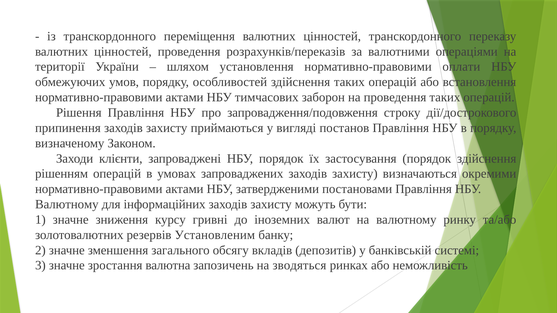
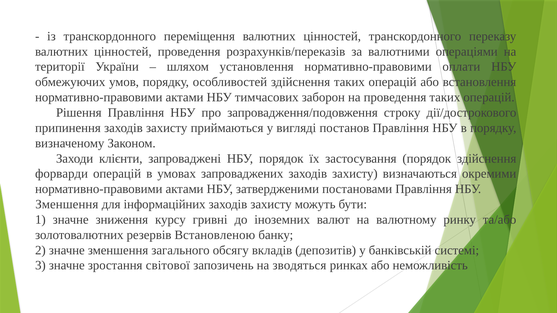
рішенням: рішенням -> форварди
Валютному at (67, 205): Валютному -> Зменшення
Установленим: Установленим -> Встановленою
валютна: валютна -> світової
